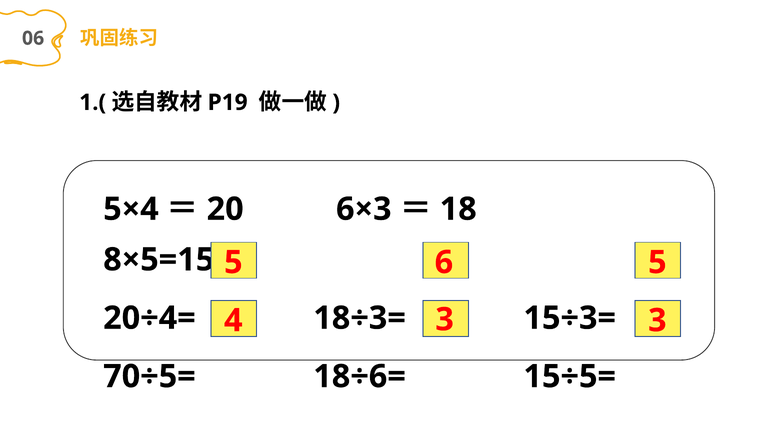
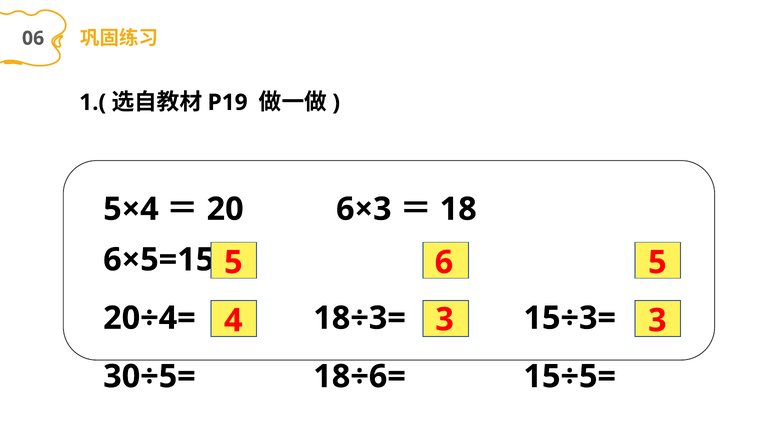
8×5=15: 8×5=15 -> 6×5=15
70÷5=: 70÷5= -> 30÷5=
